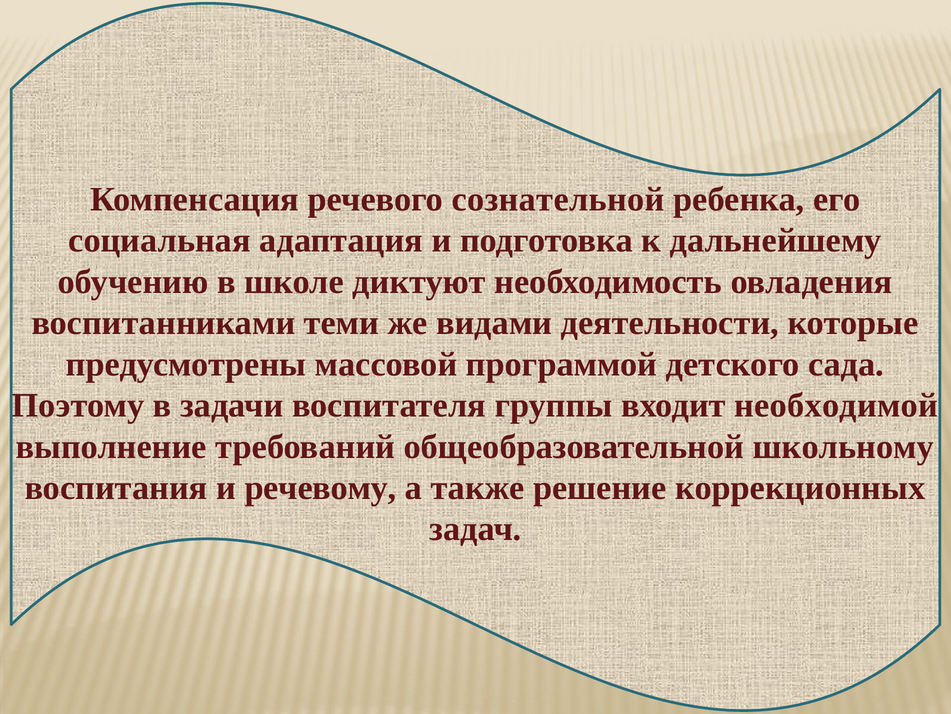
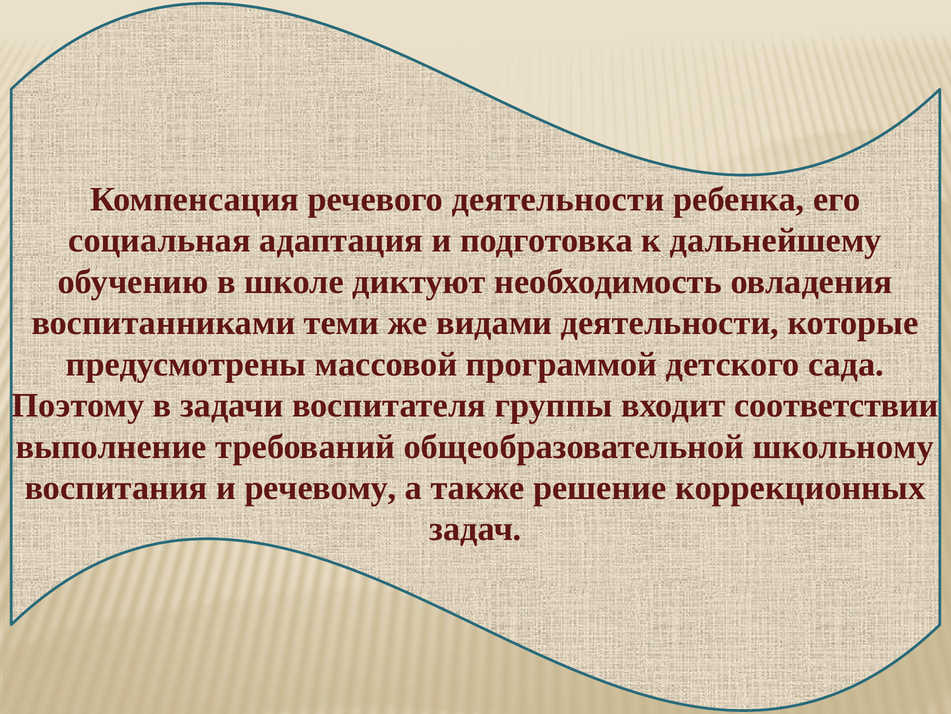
речевого сознательной: сознательной -> деятельности
необходимой: необходимой -> соответствии
